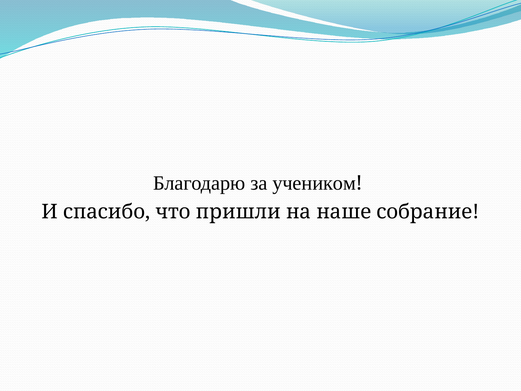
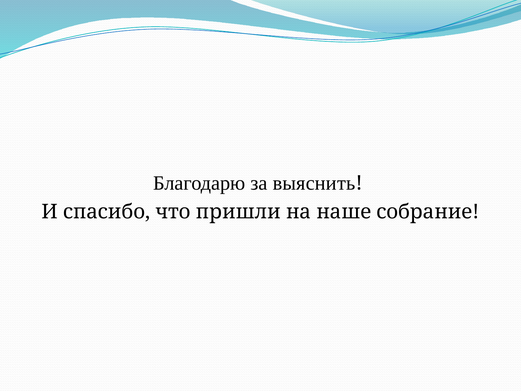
учеником: учеником -> выяснить
